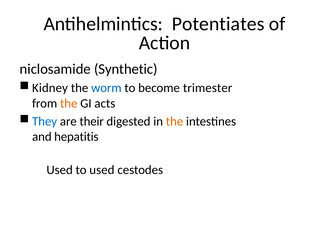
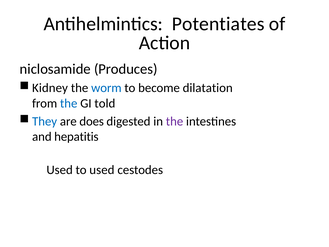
Synthetic: Synthetic -> Produces
trimester: trimester -> dilatation
the at (69, 103) colour: orange -> blue
acts: acts -> told
their: their -> does
the at (175, 121) colour: orange -> purple
